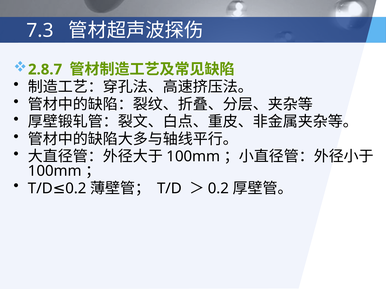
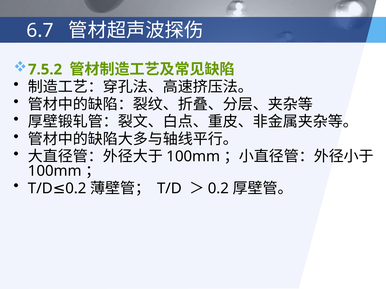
7.3: 7.3 -> 6.7
2.8.7: 2.8.7 -> 7.5.2
